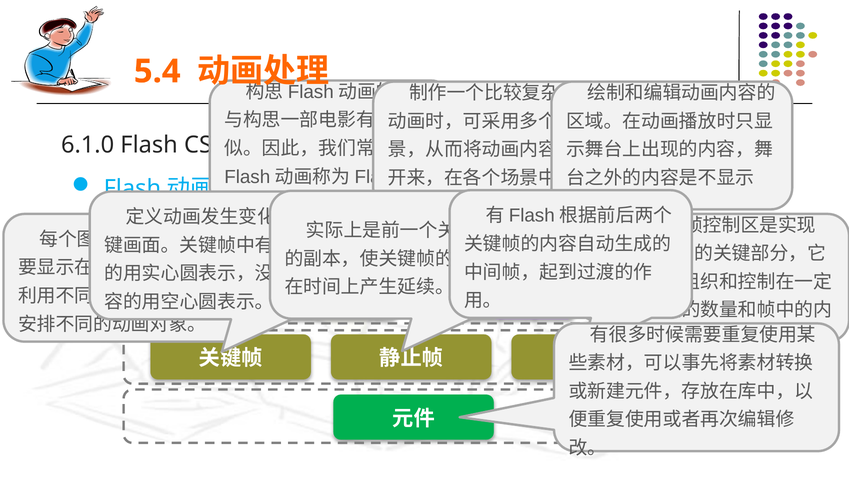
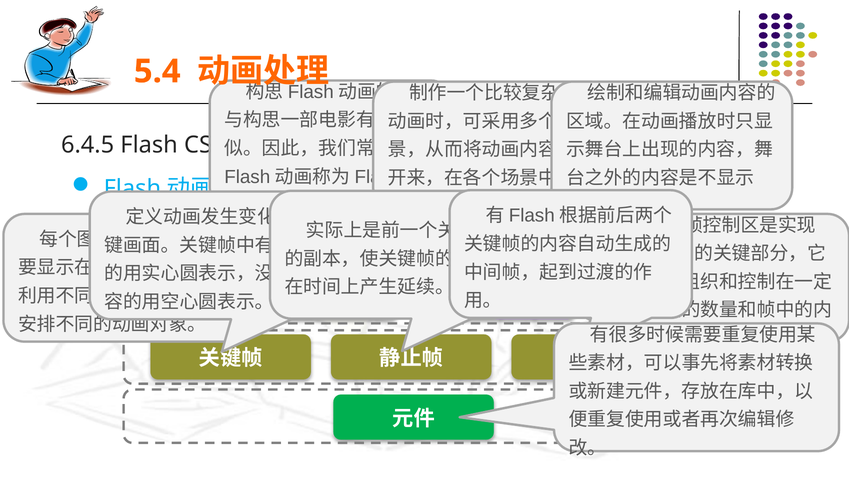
6.1.0: 6.1.0 -> 6.4.5
